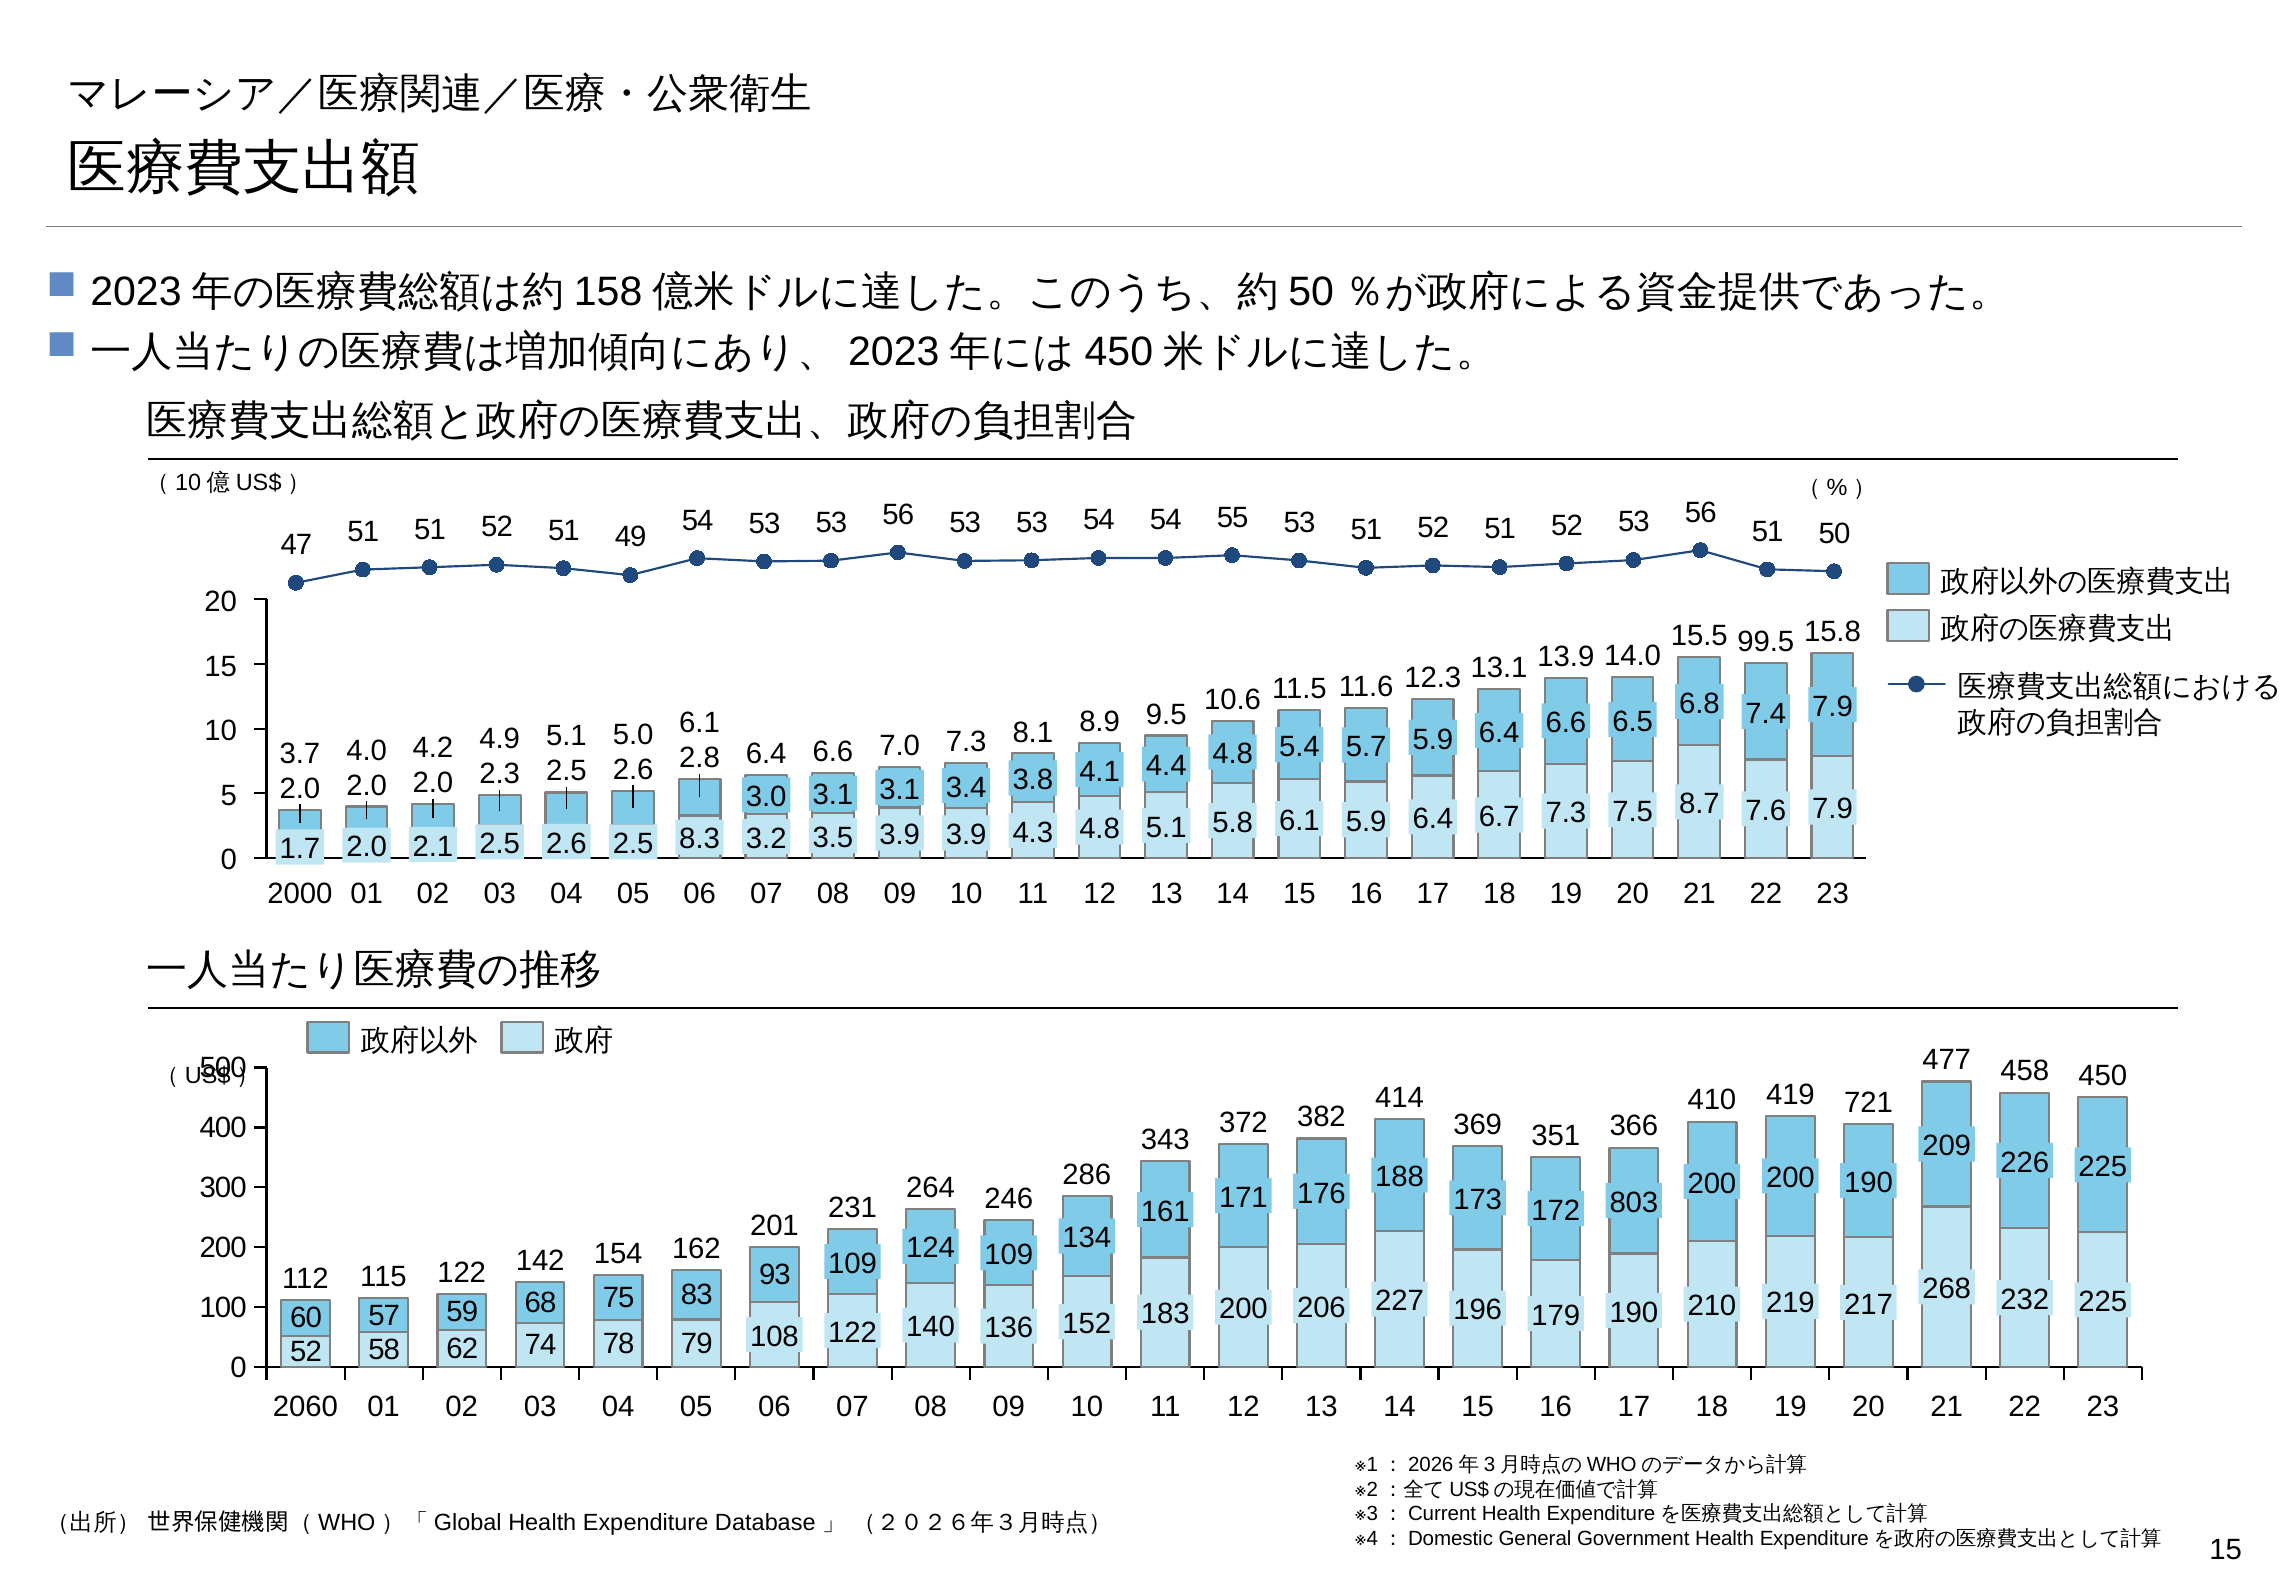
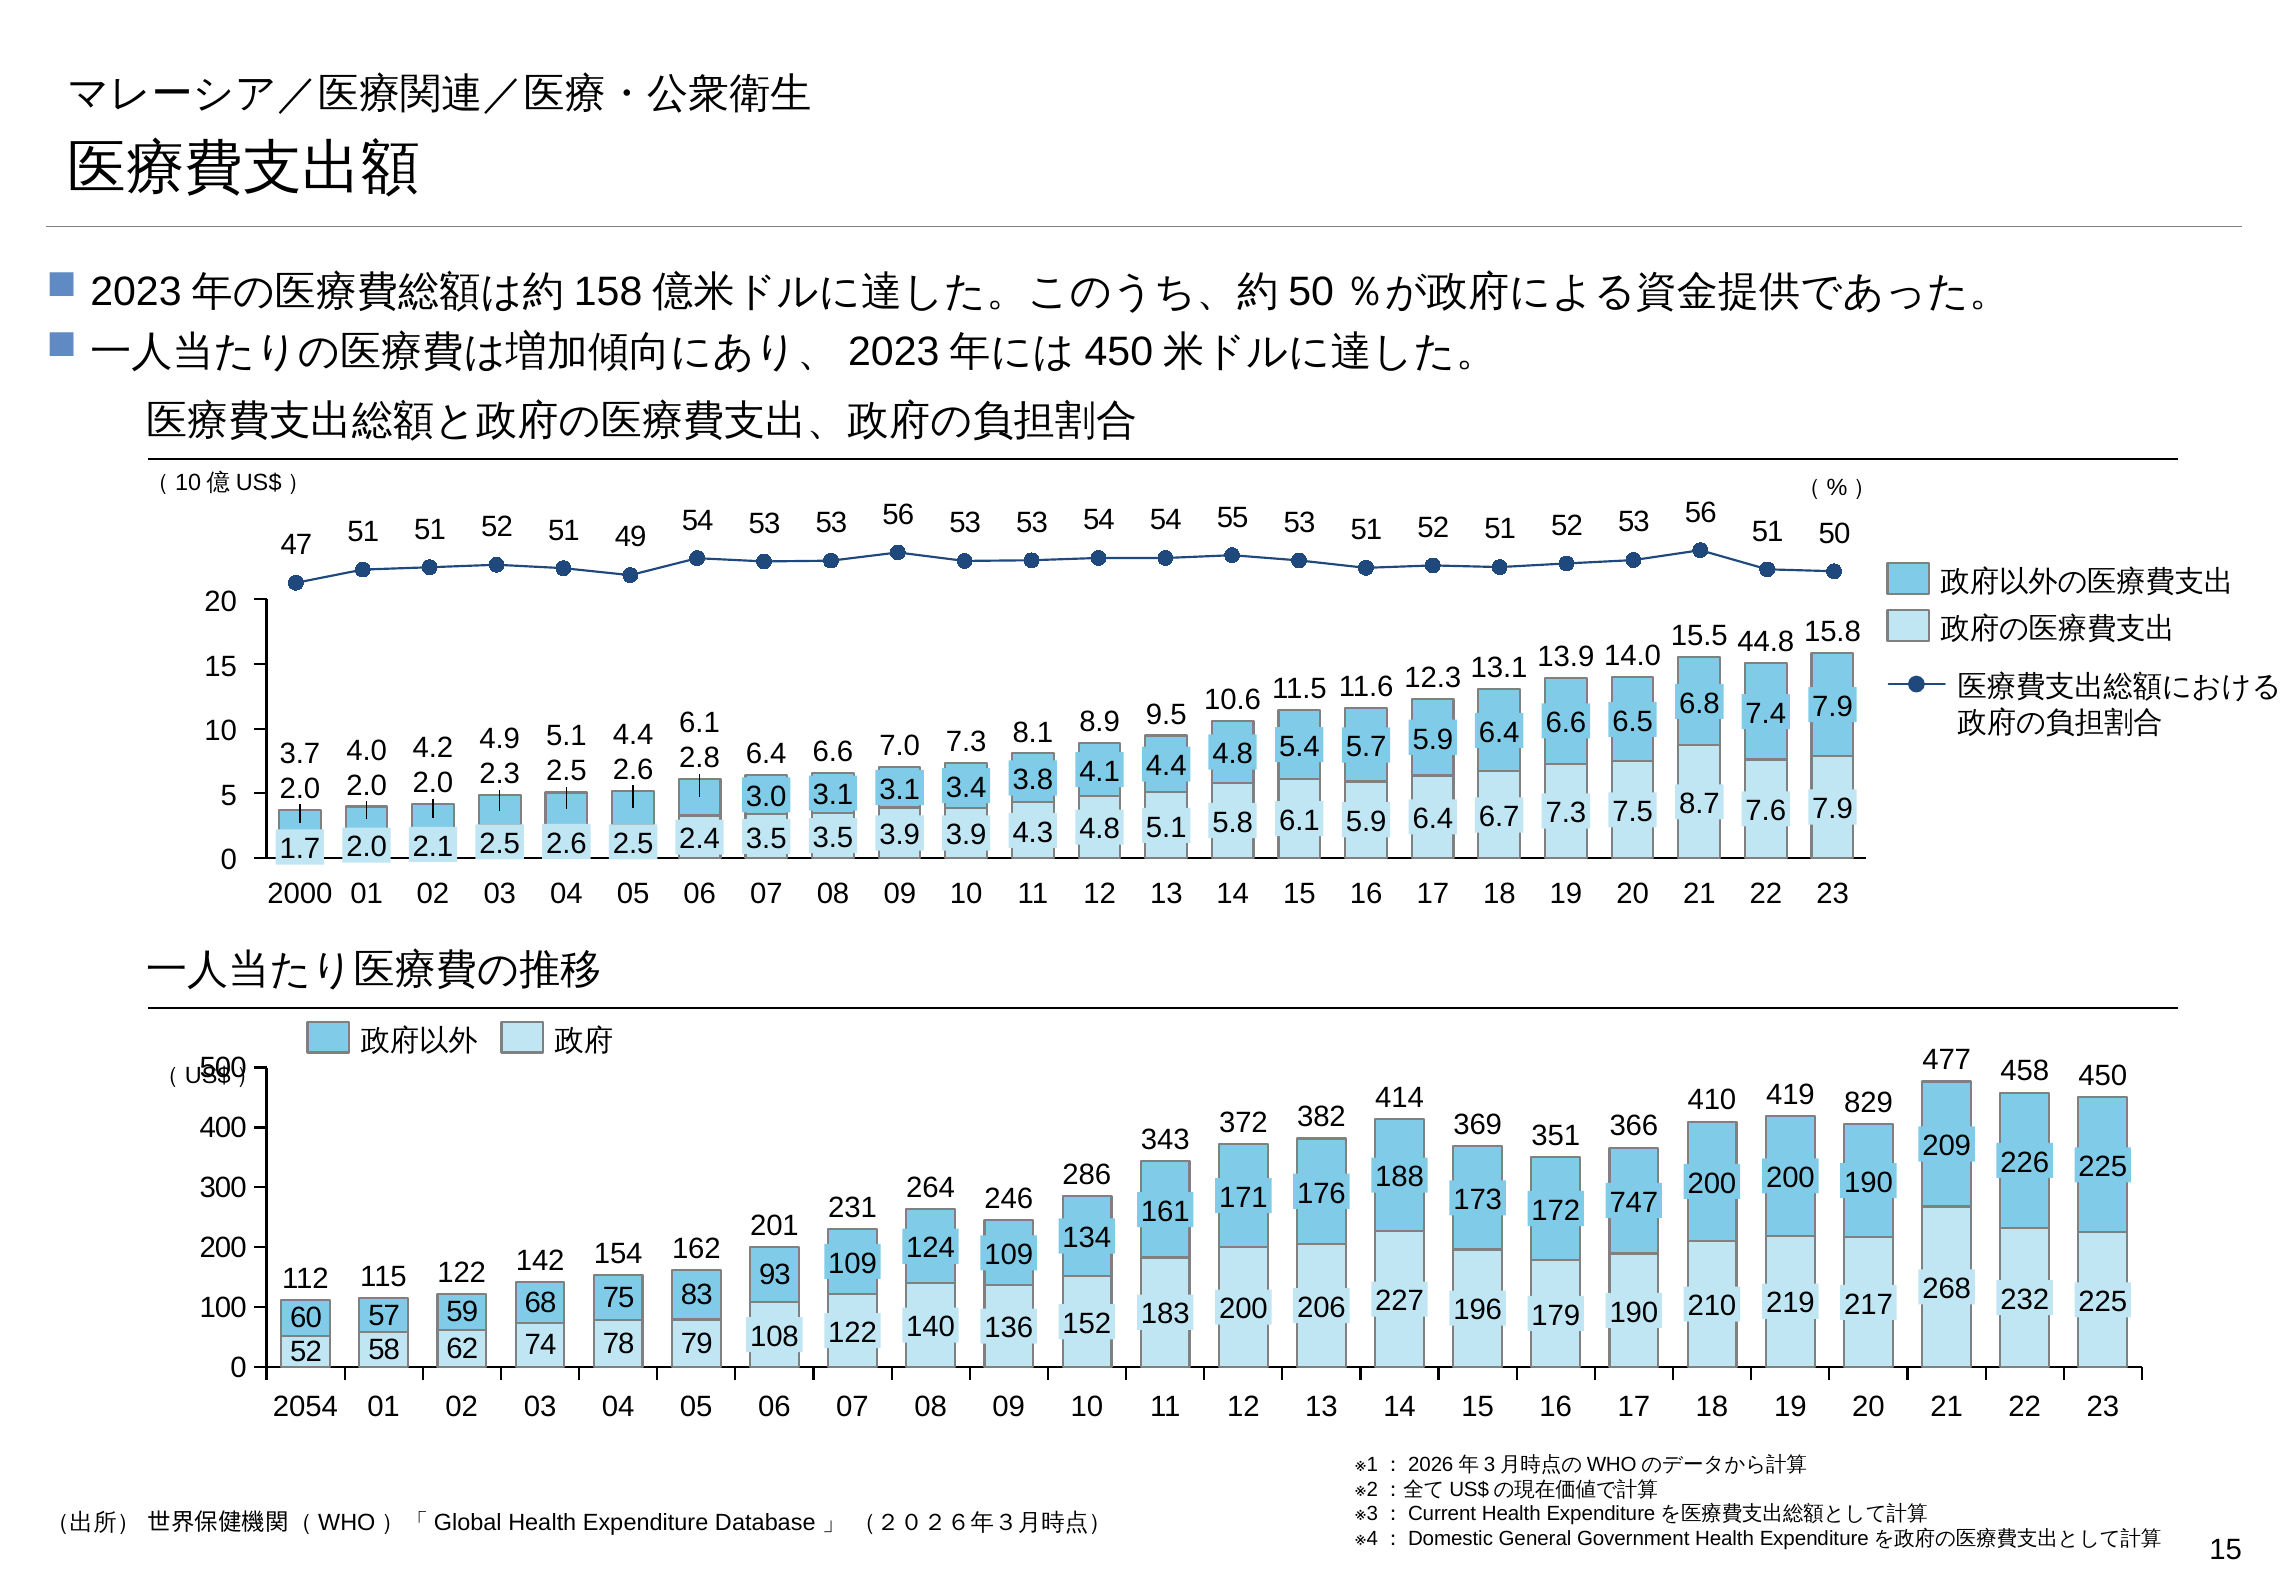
99.5: 99.5 -> 44.8
5.1 5.0: 5.0 -> 4.4
3.2 at (766, 838): 3.2 -> 3.5
8.3: 8.3 -> 2.4
721: 721 -> 829
803: 803 -> 747
2060: 2060 -> 2054
